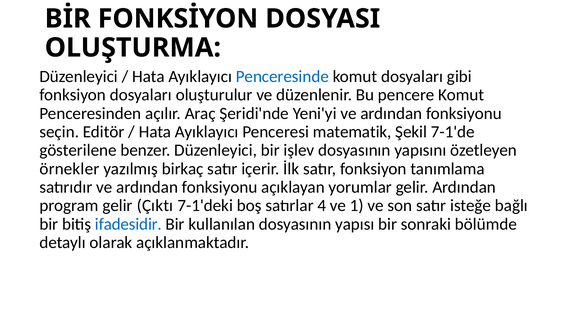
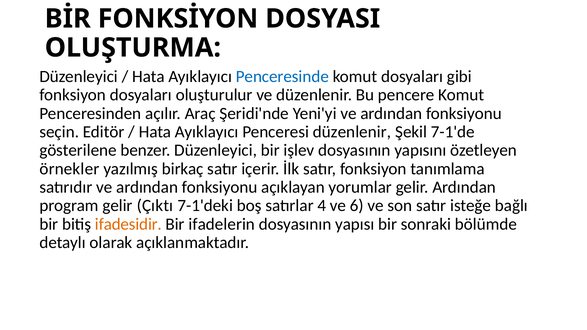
Penceresi matematik: matematik -> düzenlenir
1: 1 -> 6
ifadesidir colour: blue -> orange
kullanılan: kullanılan -> ifadelerin
